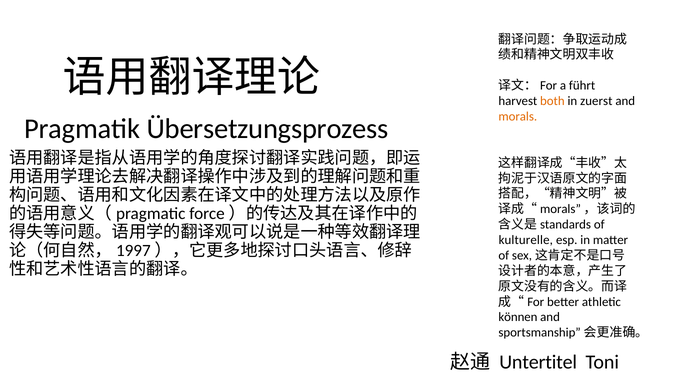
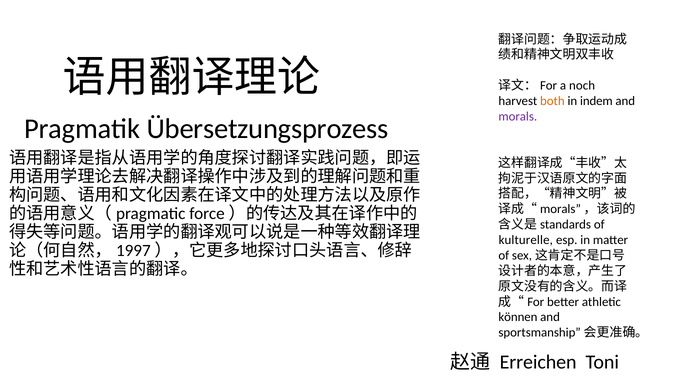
führt: führt -> noch
zuerst: zuerst -> indem
morals colour: orange -> purple
Untertitel: Untertitel -> Erreichen
